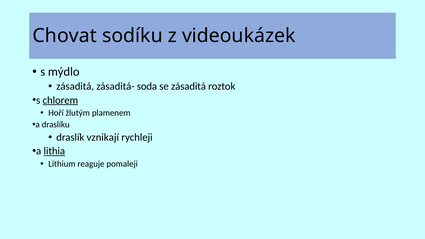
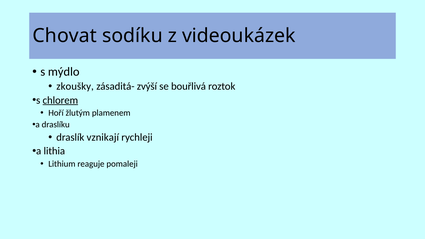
zásaditá at (75, 87): zásaditá -> zkoušky
soda: soda -> zvýší
se zásaditá: zásaditá -> bouřlivá
lithia underline: present -> none
